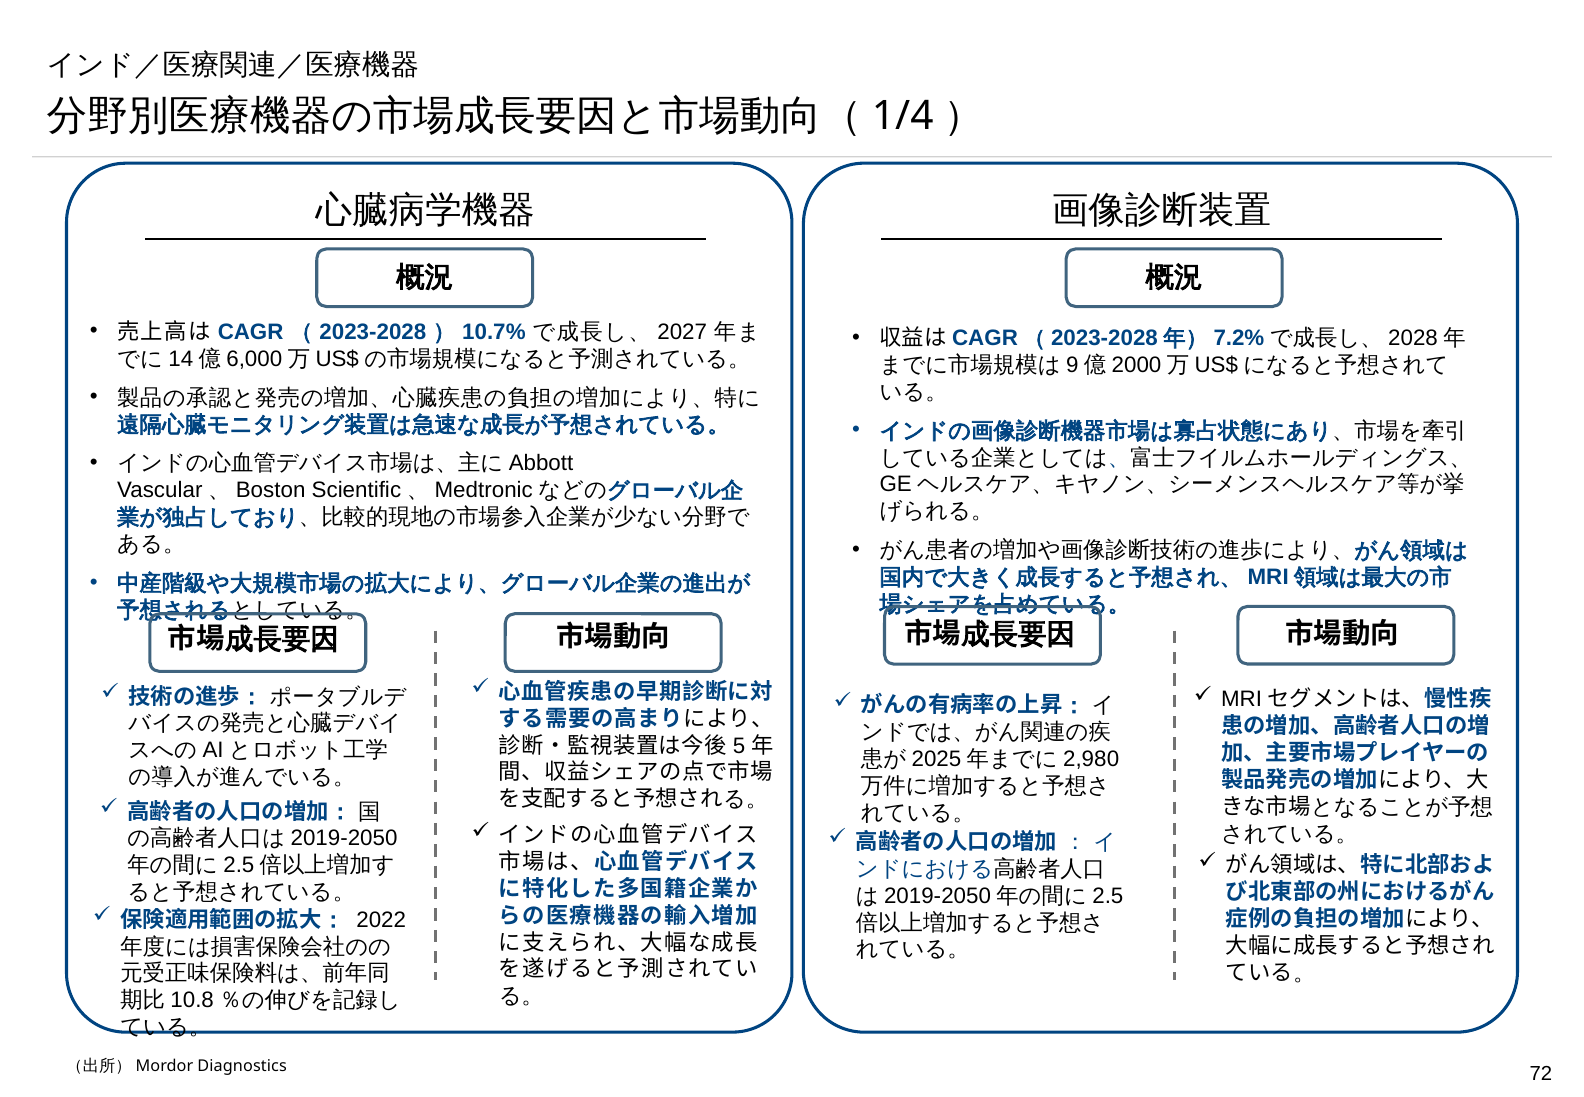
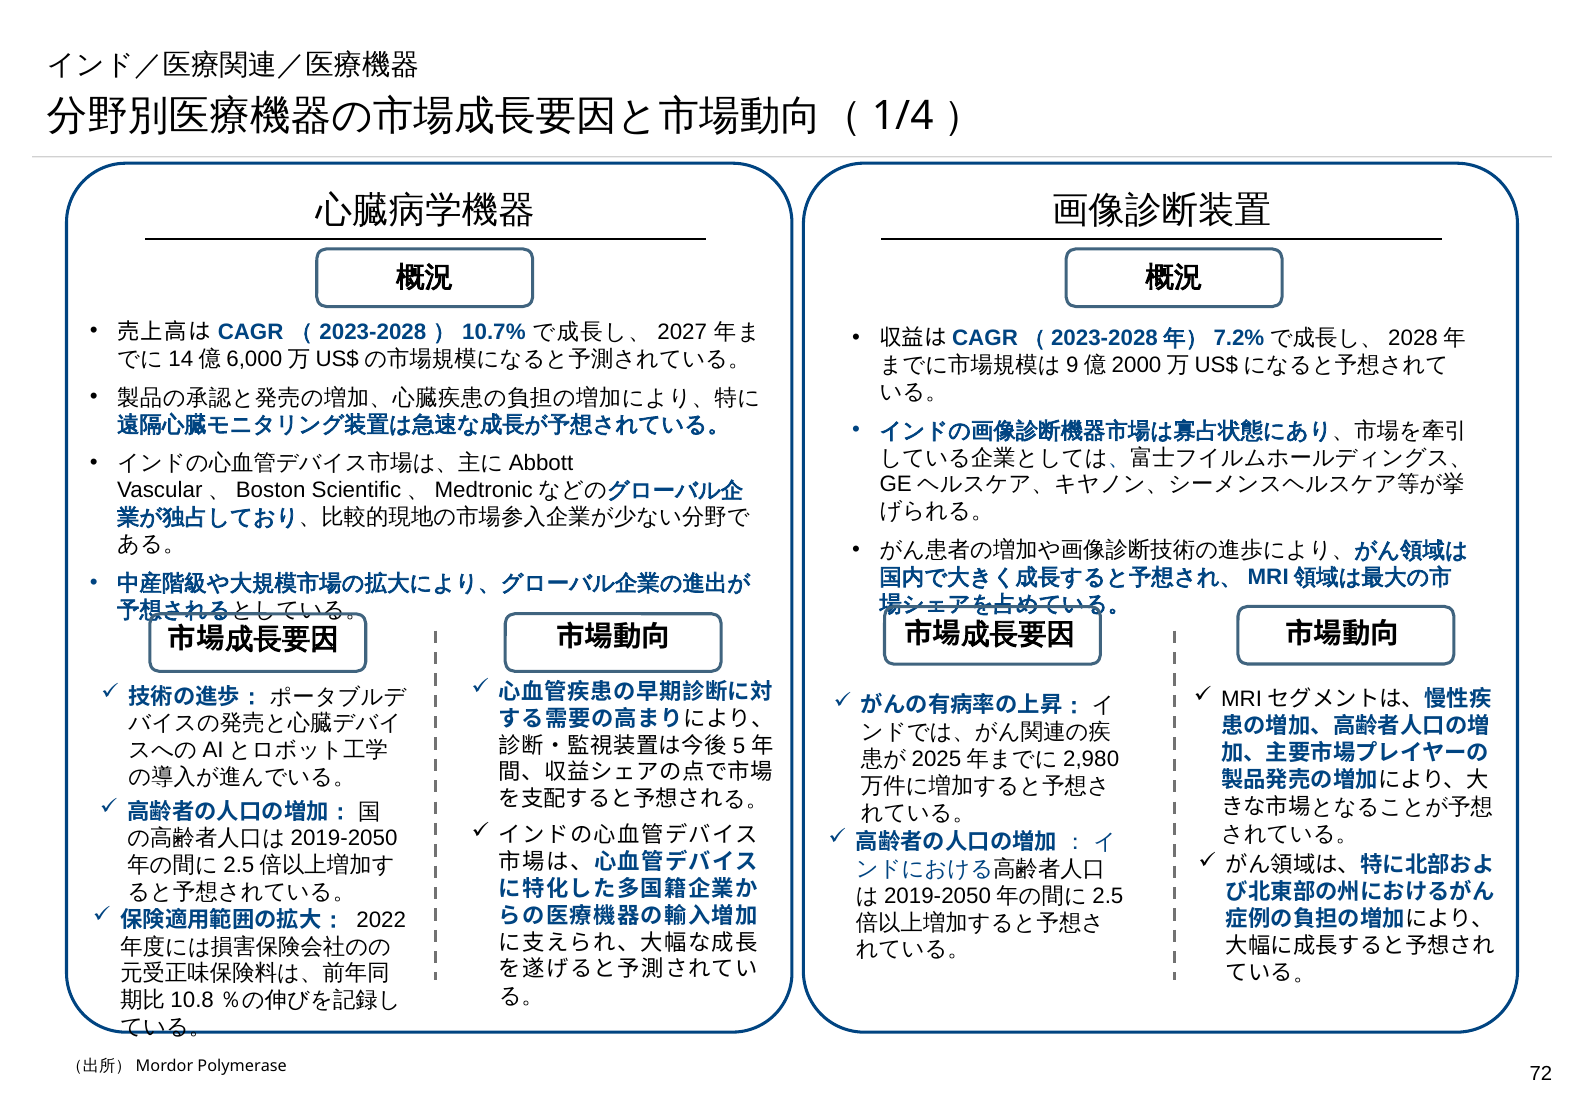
Diagnostics: Diagnostics -> Polymerase
